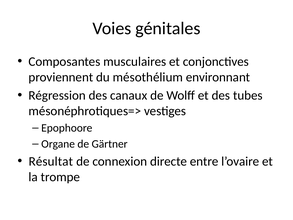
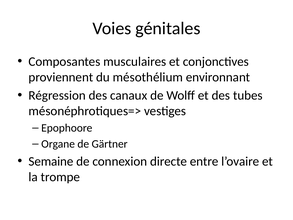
Résultat: Résultat -> Semaine
